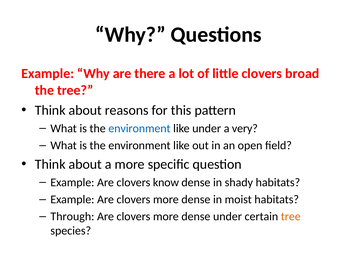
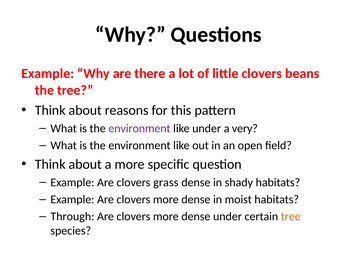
broad: broad -> beans
environment at (139, 128) colour: blue -> purple
know: know -> grass
